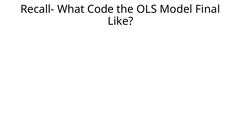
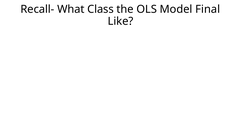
Code: Code -> Class
